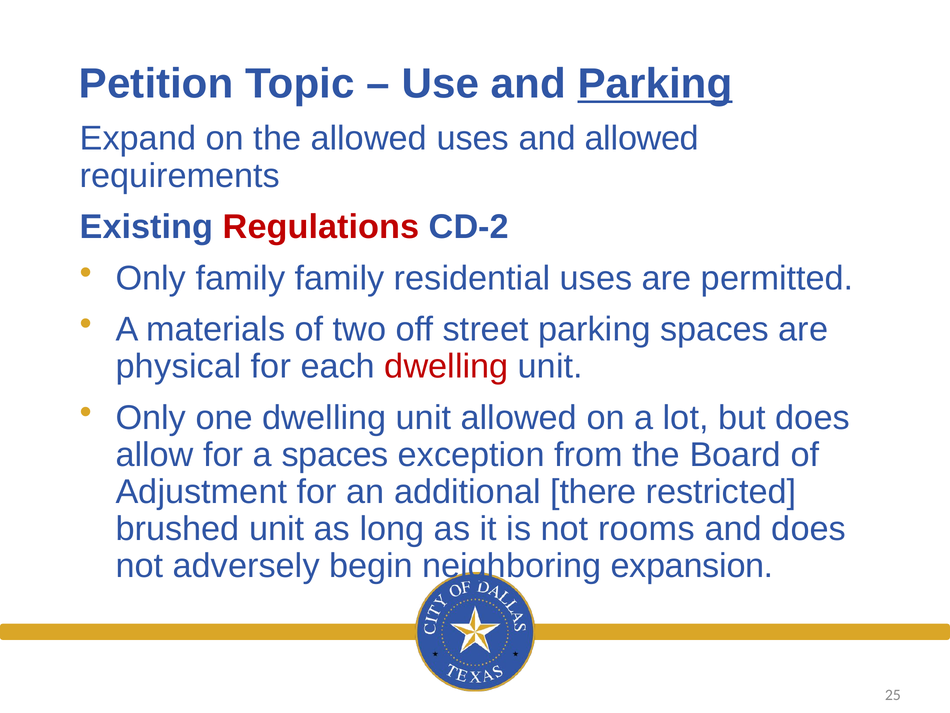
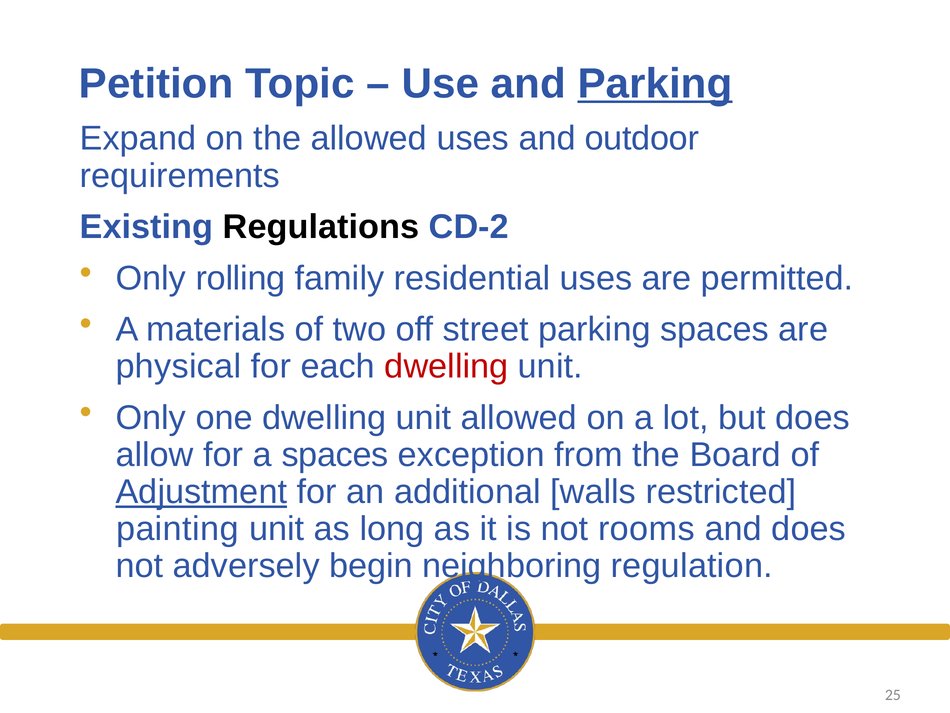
and allowed: allowed -> outdoor
Regulations colour: red -> black
Only family: family -> rolling
Adjustment underline: none -> present
there: there -> walls
brushed: brushed -> painting
expansion: expansion -> regulation
